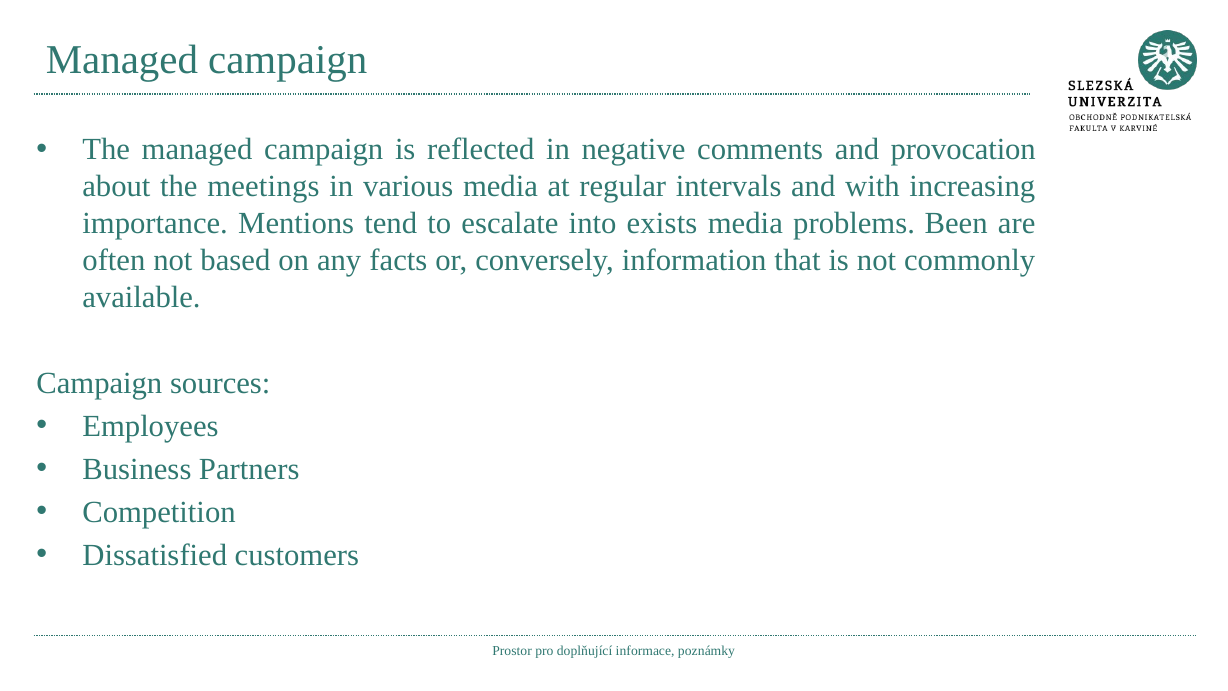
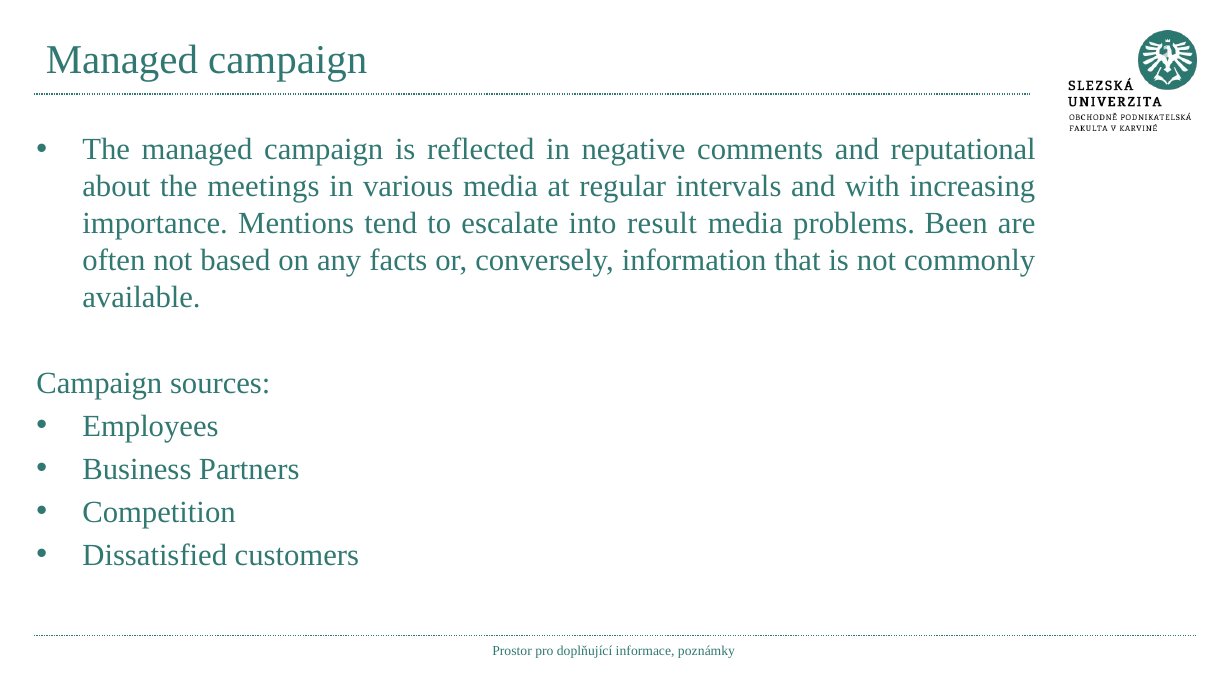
provocation: provocation -> reputational
exists: exists -> result
